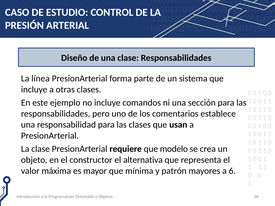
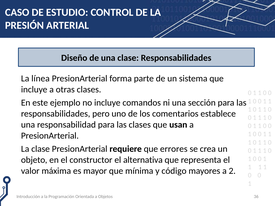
modelo: modelo -> errores
patrón: patrón -> código
6: 6 -> 2
